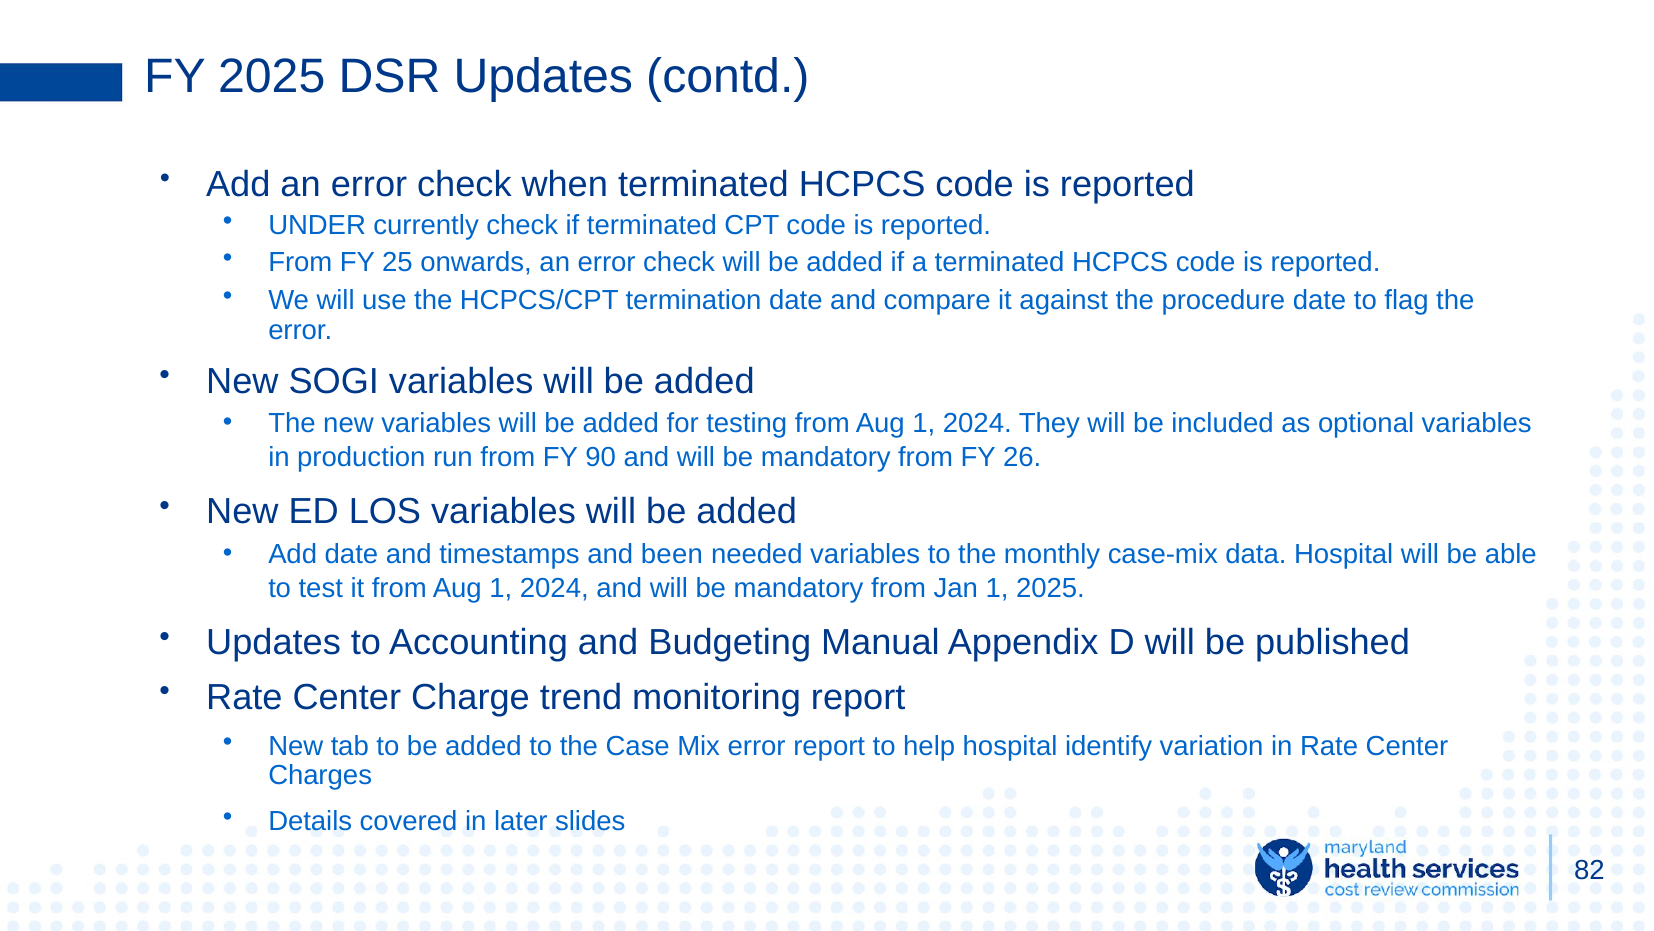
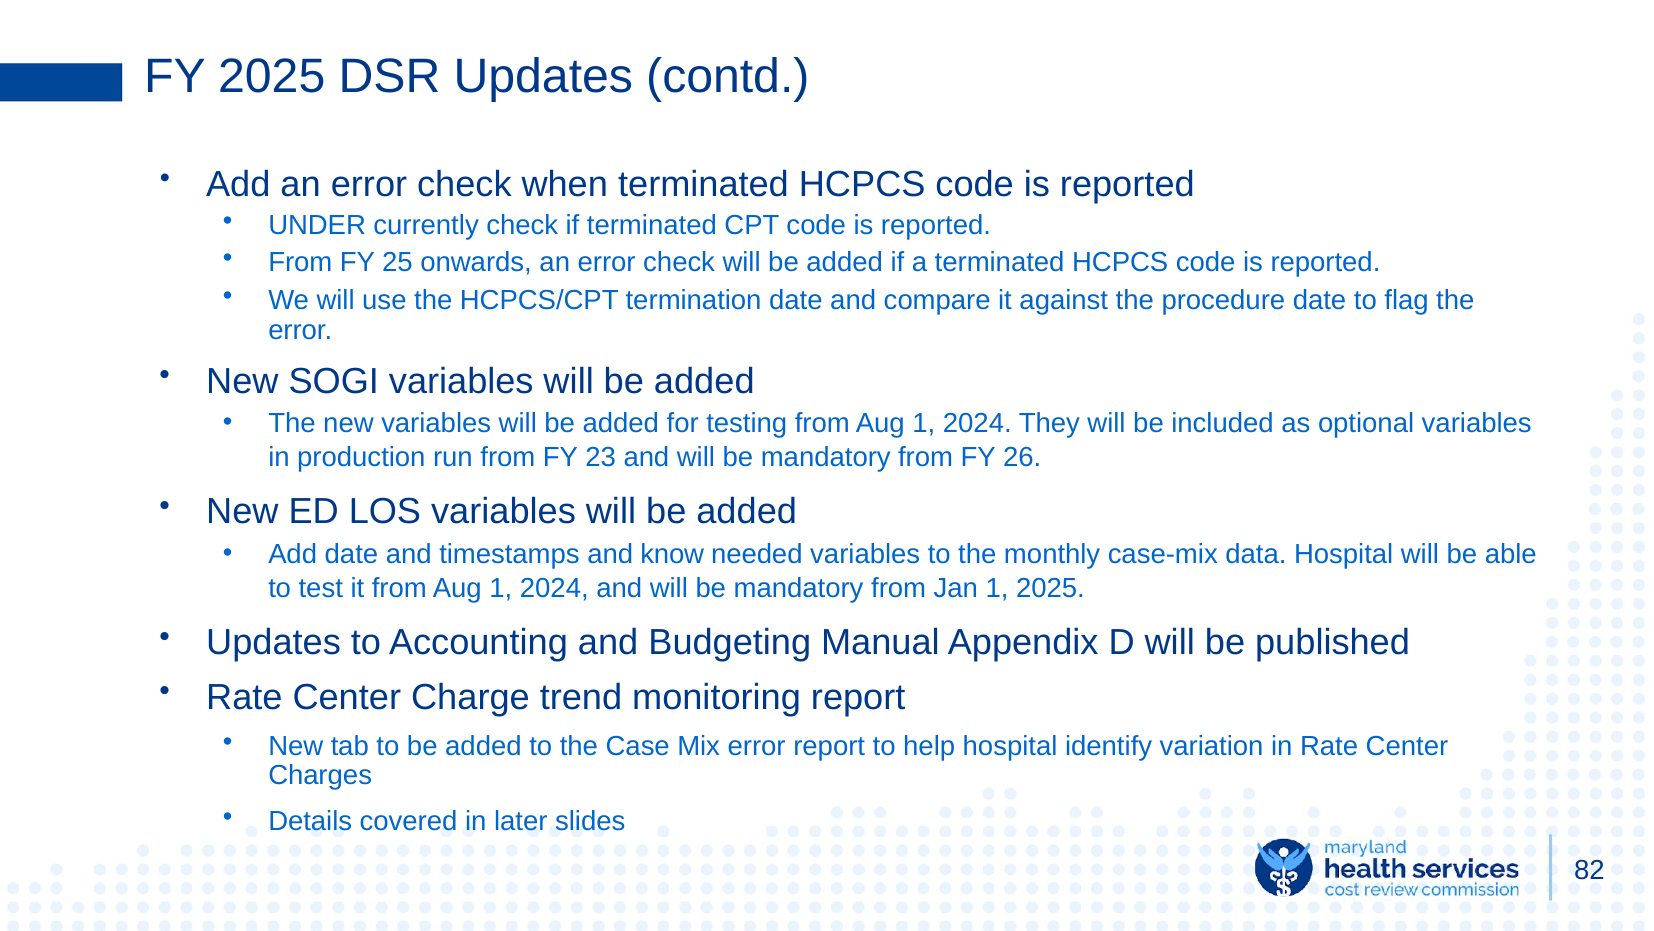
90: 90 -> 23
been: been -> know
